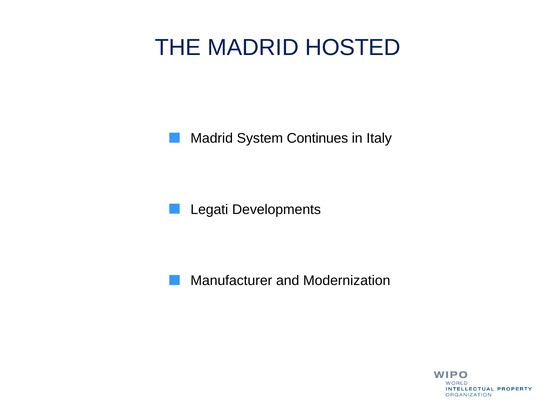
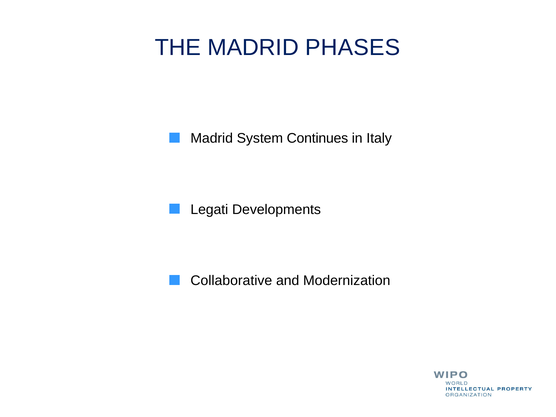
HOSTED: HOSTED -> PHASES
Manufacturer: Manufacturer -> Collaborative
